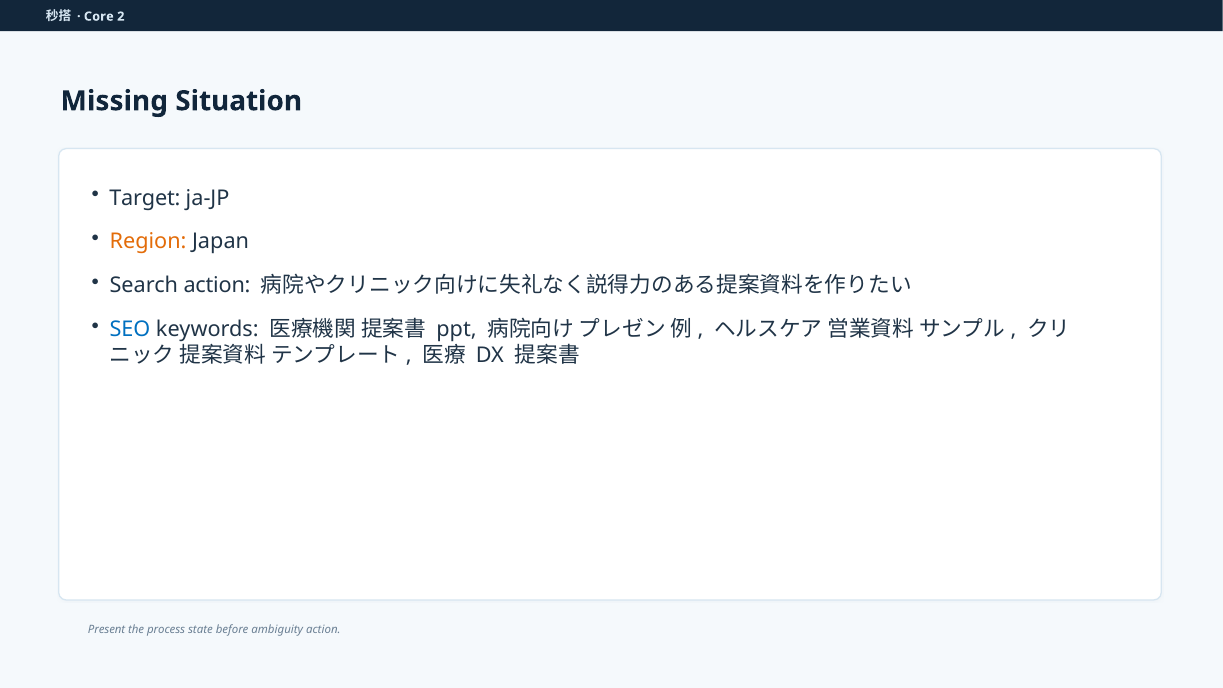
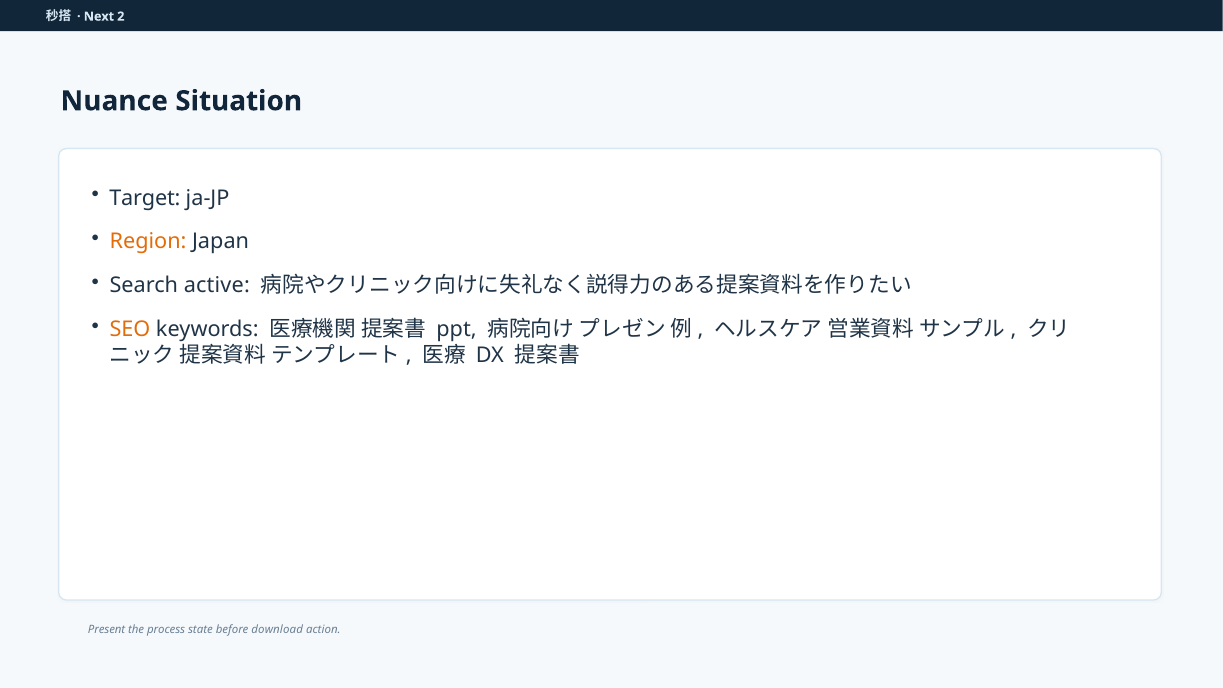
Core: Core -> Next
Missing: Missing -> Nuance
Search action: action -> active
SEO colour: blue -> orange
ambiguity: ambiguity -> download
